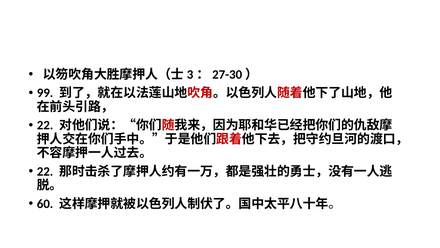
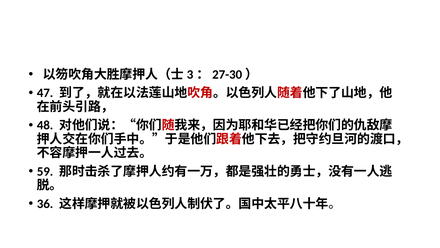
99: 99 -> 47
22 at (45, 125): 22 -> 48
22 at (45, 171): 22 -> 59
60: 60 -> 36
